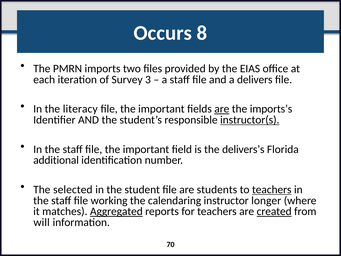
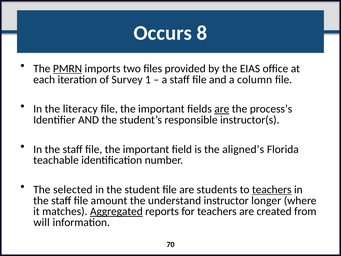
PMRN underline: none -> present
3: 3 -> 1
delivers: delivers -> column
imports’s: imports’s -> process’s
instructor(s underline: present -> none
delivers’s: delivers’s -> aligned’s
additional: additional -> teachable
working: working -> amount
calendaring: calendaring -> understand
created underline: present -> none
